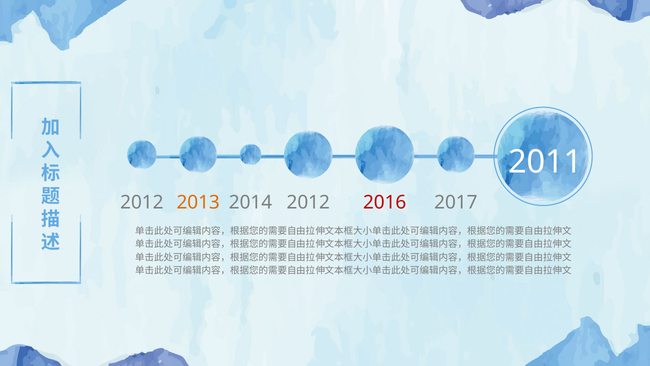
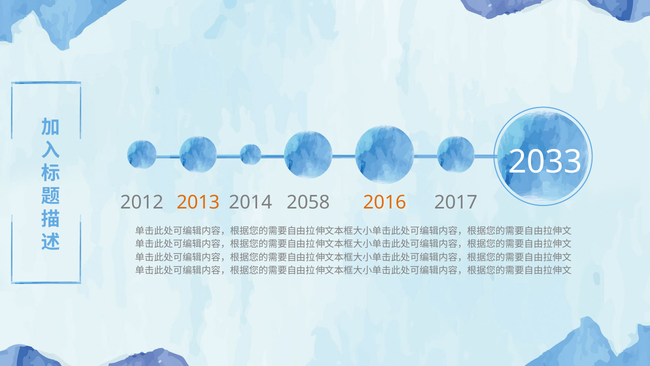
2011: 2011 -> 2033
2012 at (308, 203): 2012 -> 2058
2016 colour: red -> orange
